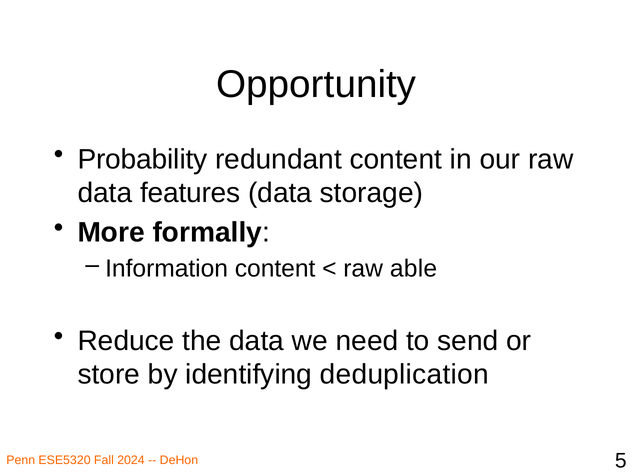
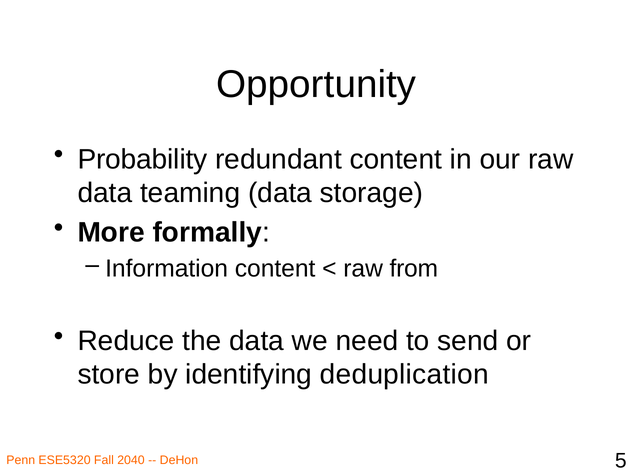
features: features -> teaming
able: able -> from
2024: 2024 -> 2040
